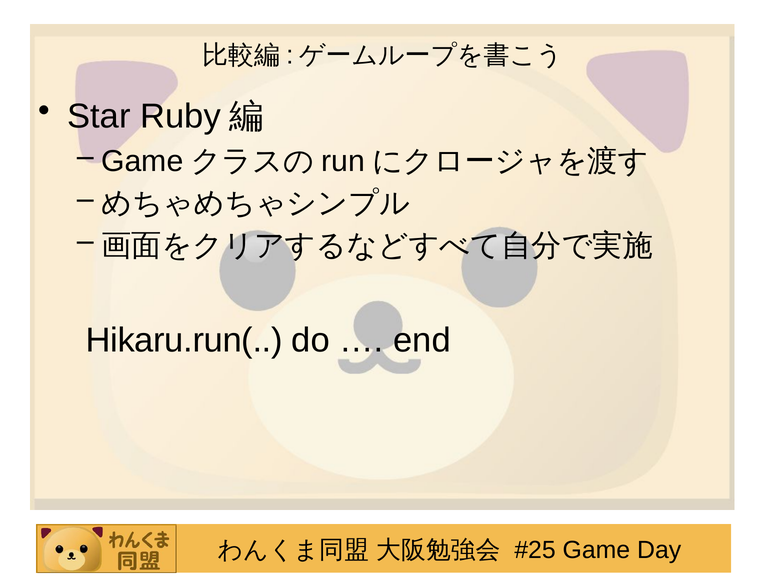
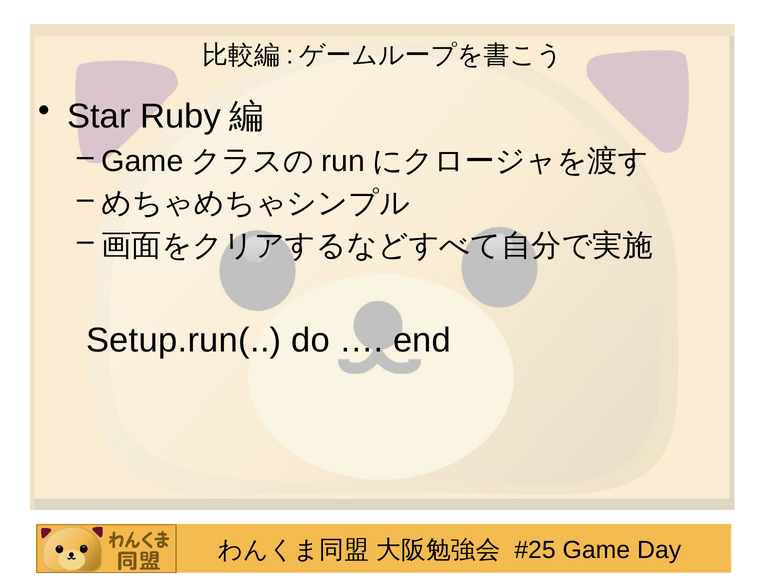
Hikaru.run(: Hikaru.run( -> Setup.run(
